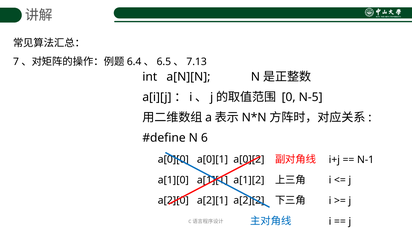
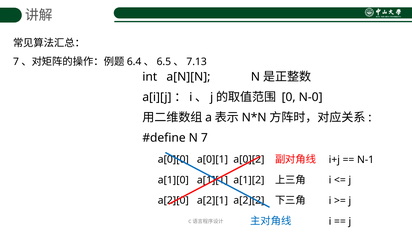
N-5: N-5 -> N-0
N 6: 6 -> 7
